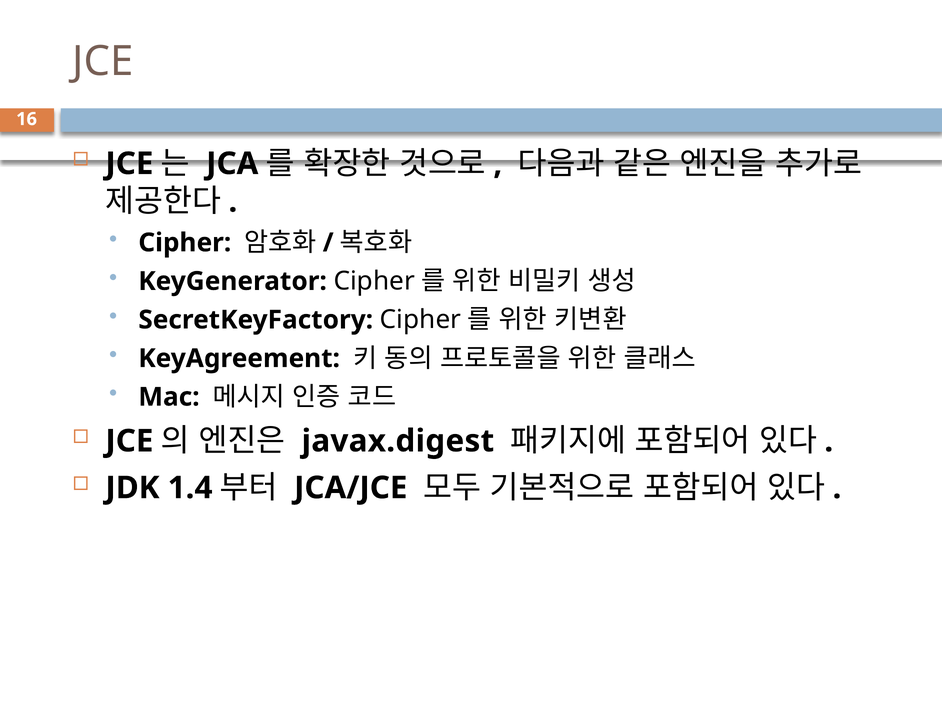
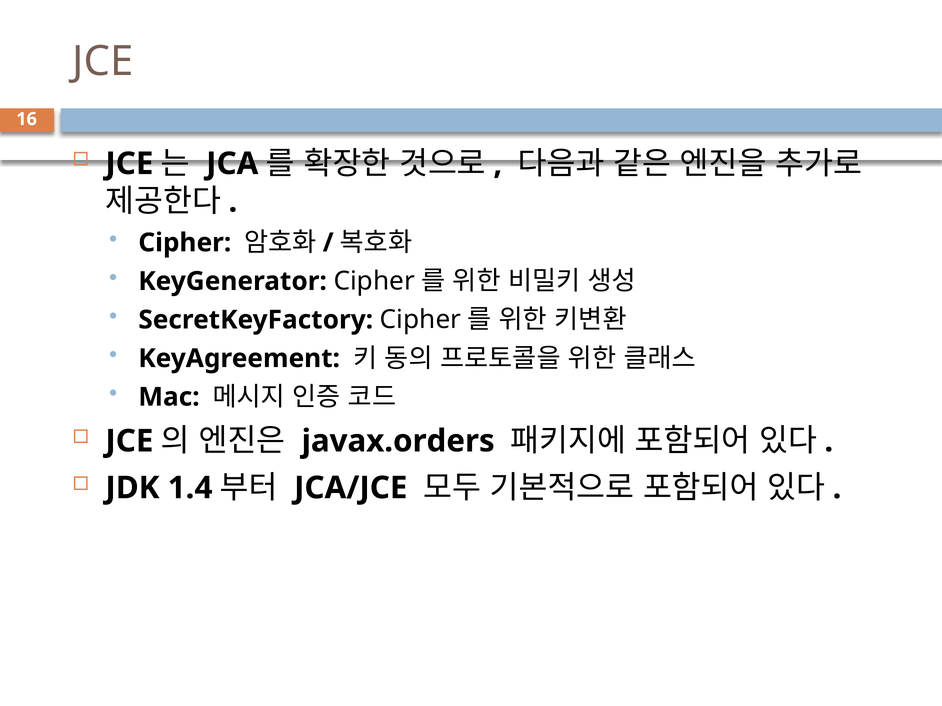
javax.digest: javax.digest -> javax.orders
